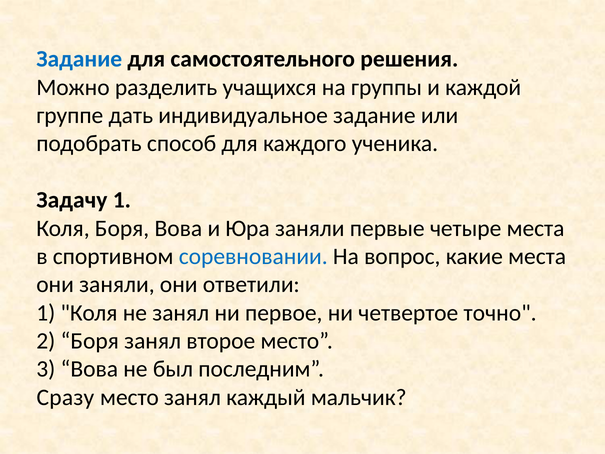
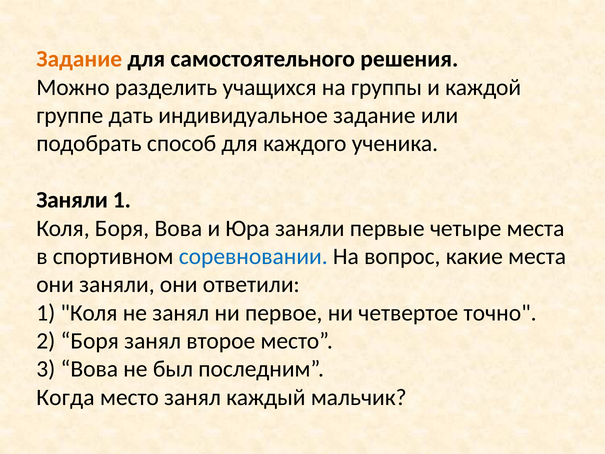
Задание at (79, 59) colour: blue -> orange
Задачу at (72, 200): Задачу -> Заняли
Сразу: Сразу -> Когда
